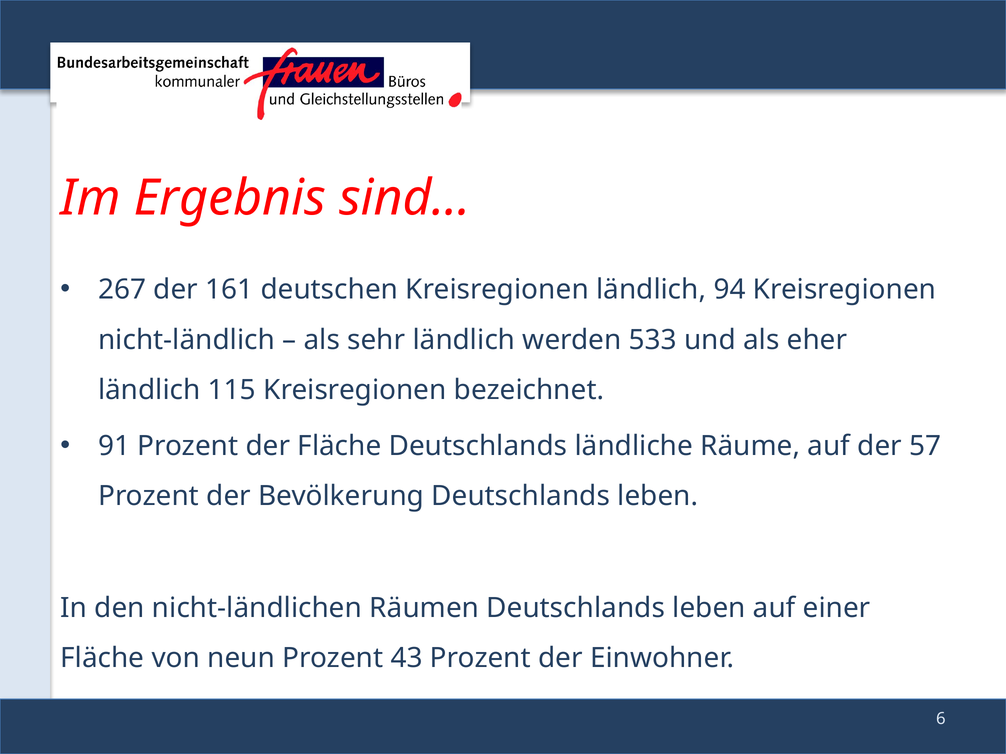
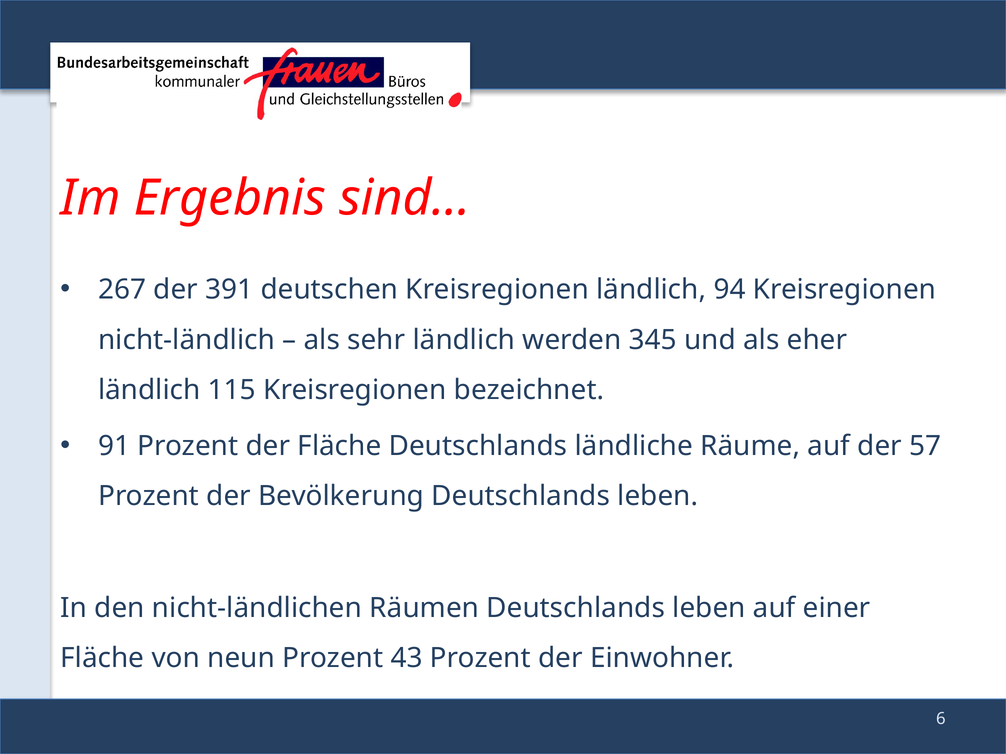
161: 161 -> 391
533: 533 -> 345
